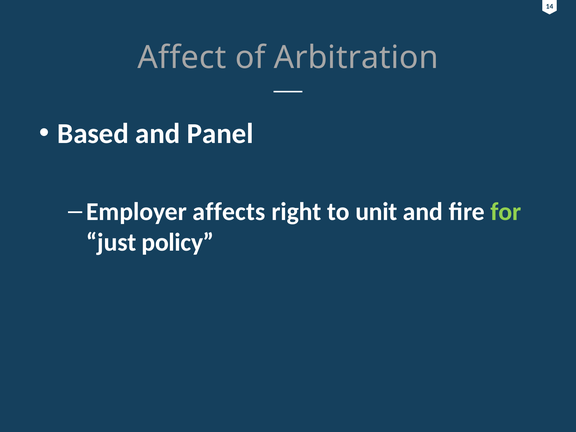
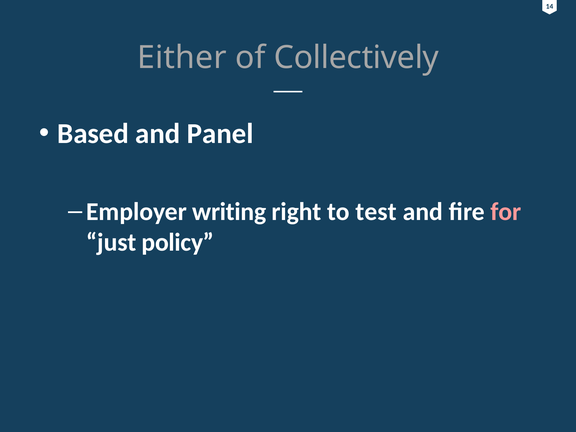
Affect: Affect -> Either
Arbitration: Arbitration -> Collectively
affects: affects -> writing
unit: unit -> test
for colour: light green -> pink
